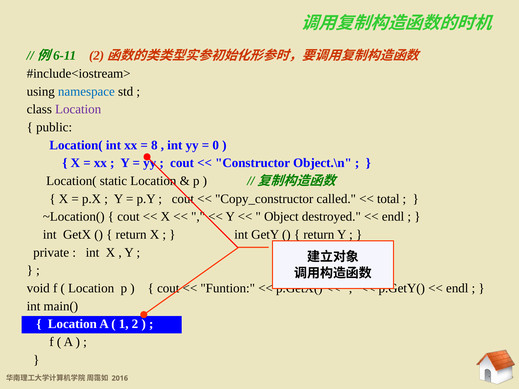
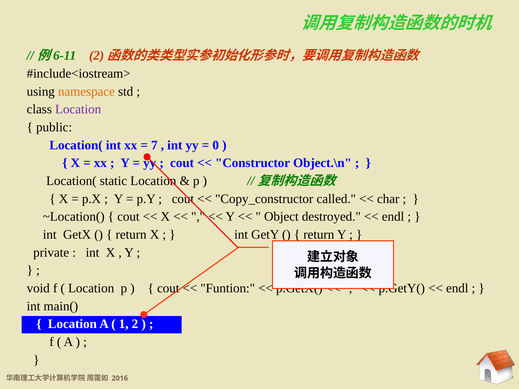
namespace colour: blue -> orange
8: 8 -> 7
total: total -> char
